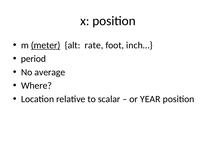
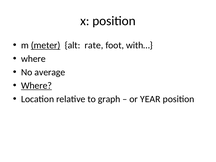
inch…: inch… -> with…
period at (33, 59): period -> where
Where at (36, 86) underline: none -> present
scalar: scalar -> graph
